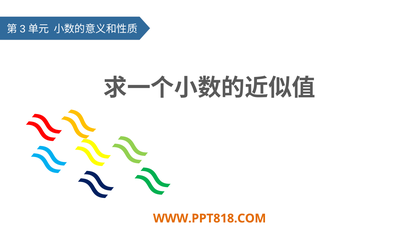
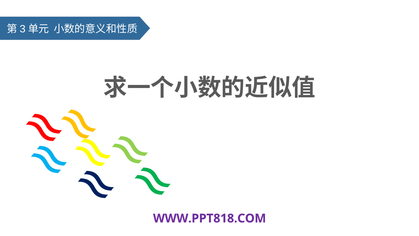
WWW.PPT818.COM colour: orange -> purple
